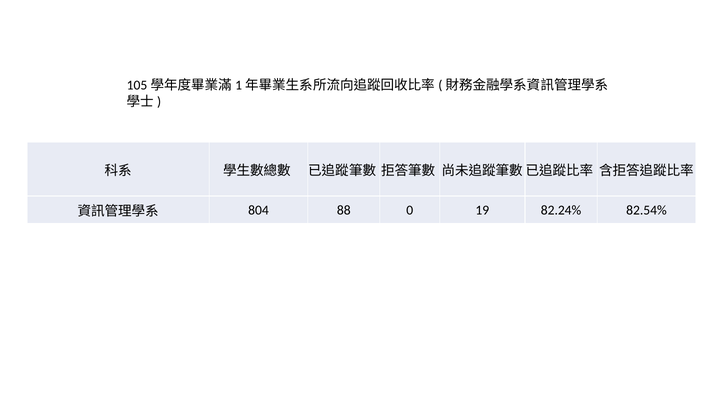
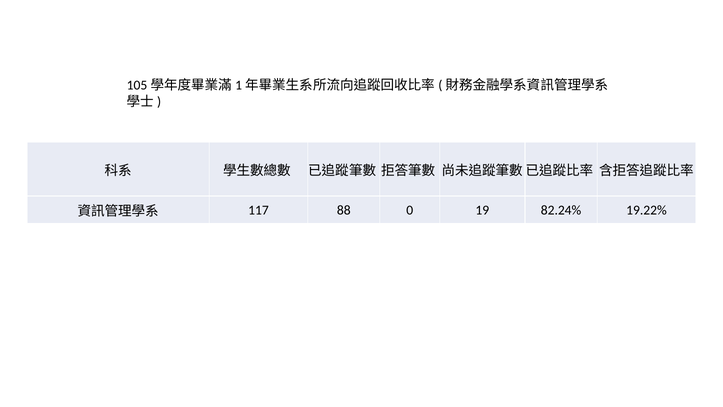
804: 804 -> 117
82.54%: 82.54% -> 19.22%
